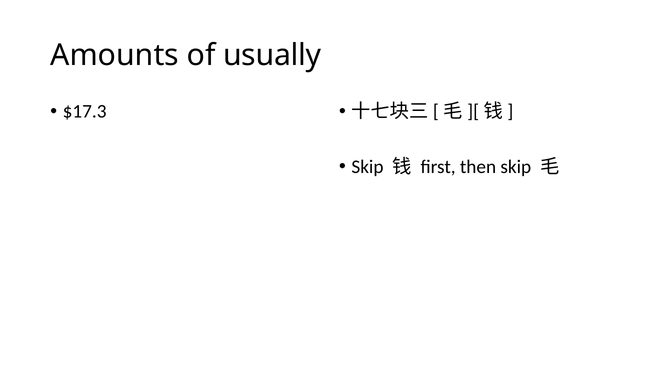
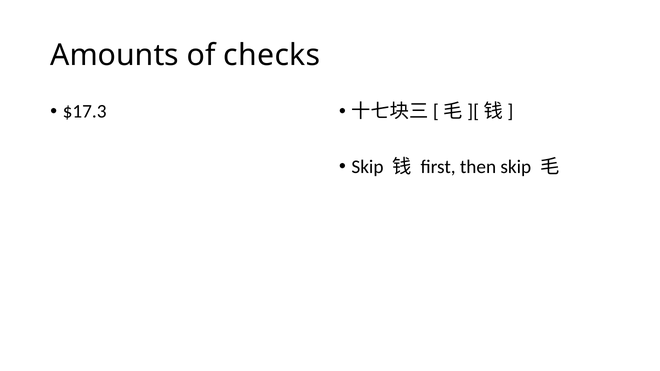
usually: usually -> checks
